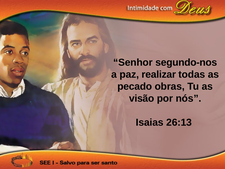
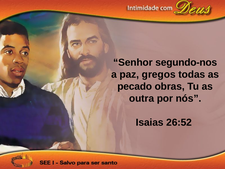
realizar: realizar -> gregos
visão: visão -> outra
26:13: 26:13 -> 26:52
